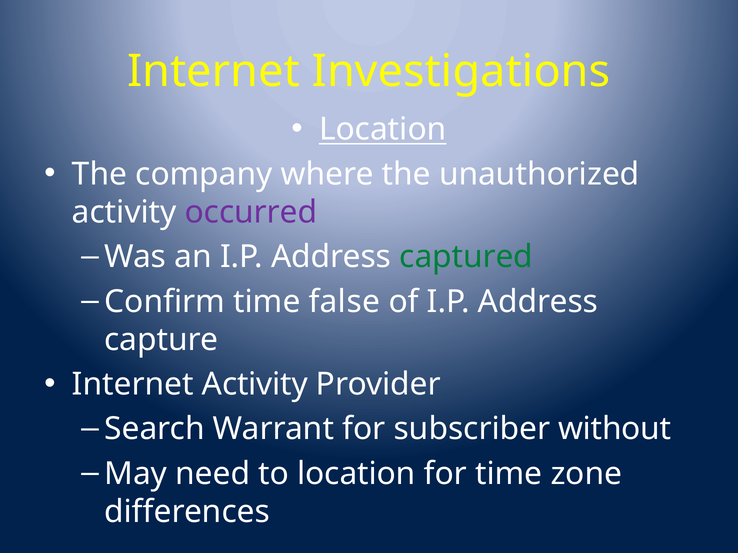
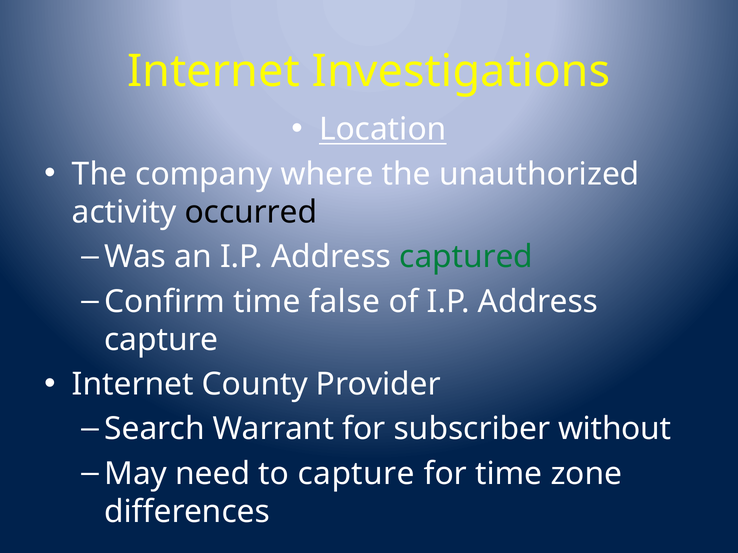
occurred colour: purple -> black
Internet Activity: Activity -> County
to location: location -> capture
